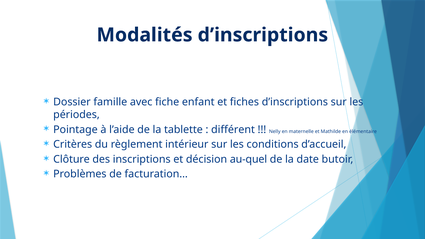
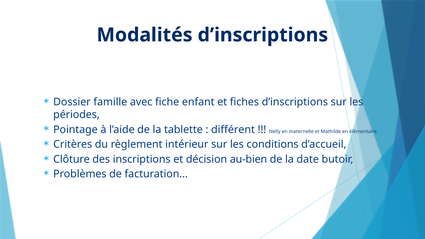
au-quel: au-quel -> au-bien
